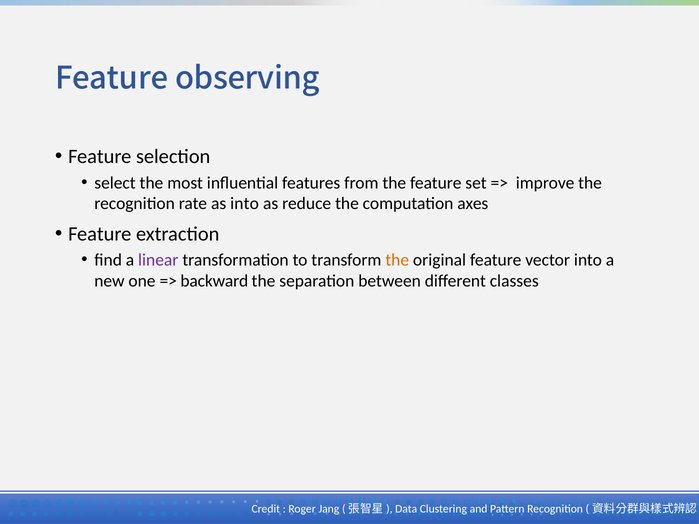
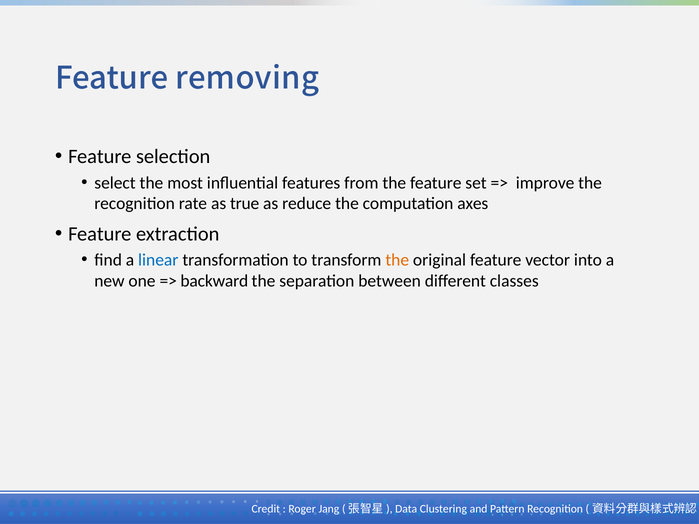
observing: observing -> removing
as into: into -> true
linear colour: purple -> blue
